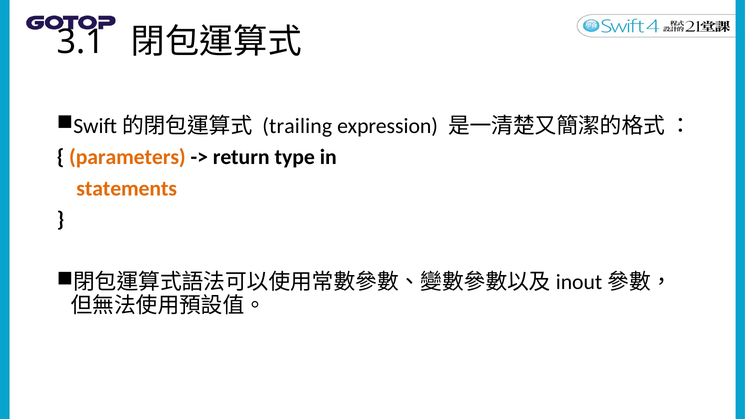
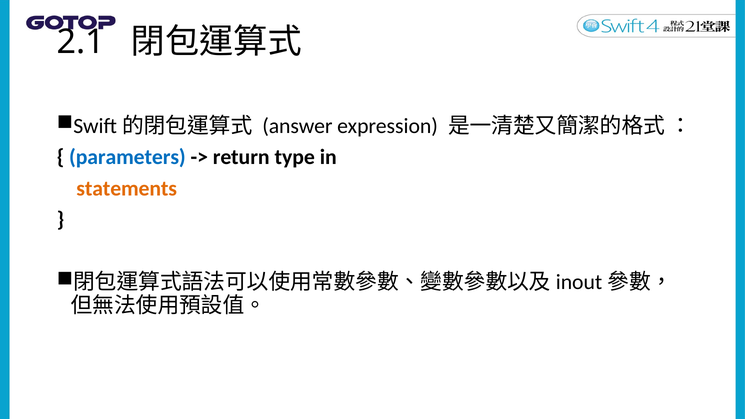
3.1: 3.1 -> 2.1
trailing: trailing -> answer
parameters colour: orange -> blue
